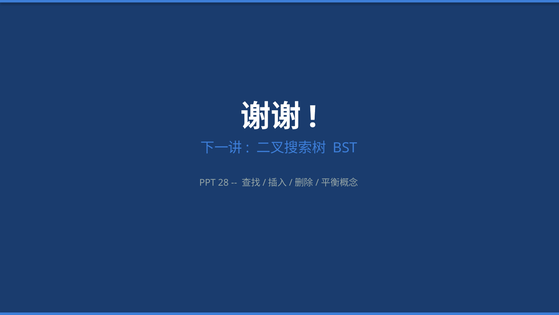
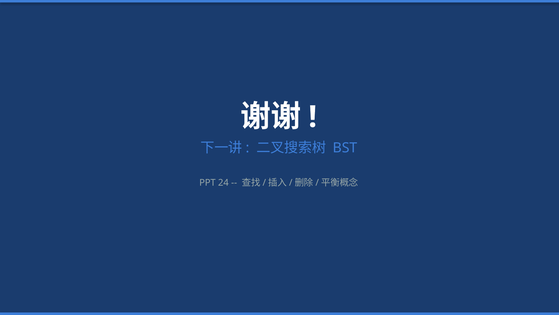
28: 28 -> 24
